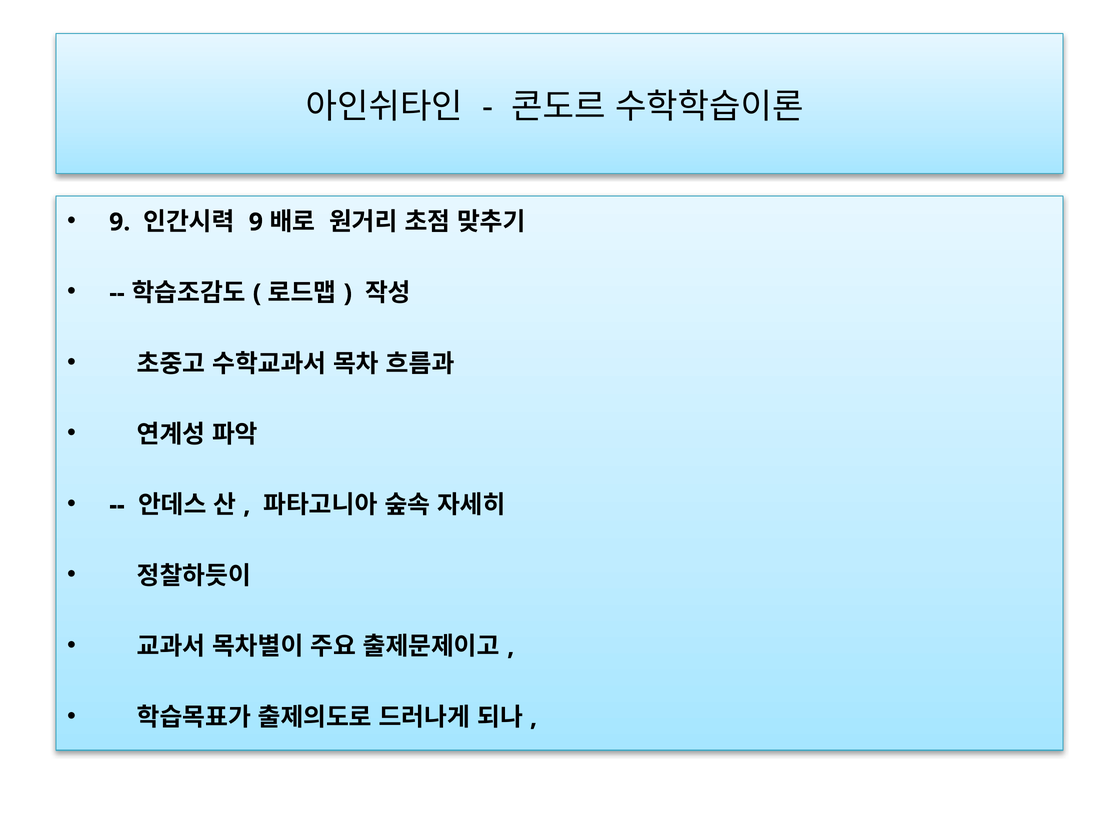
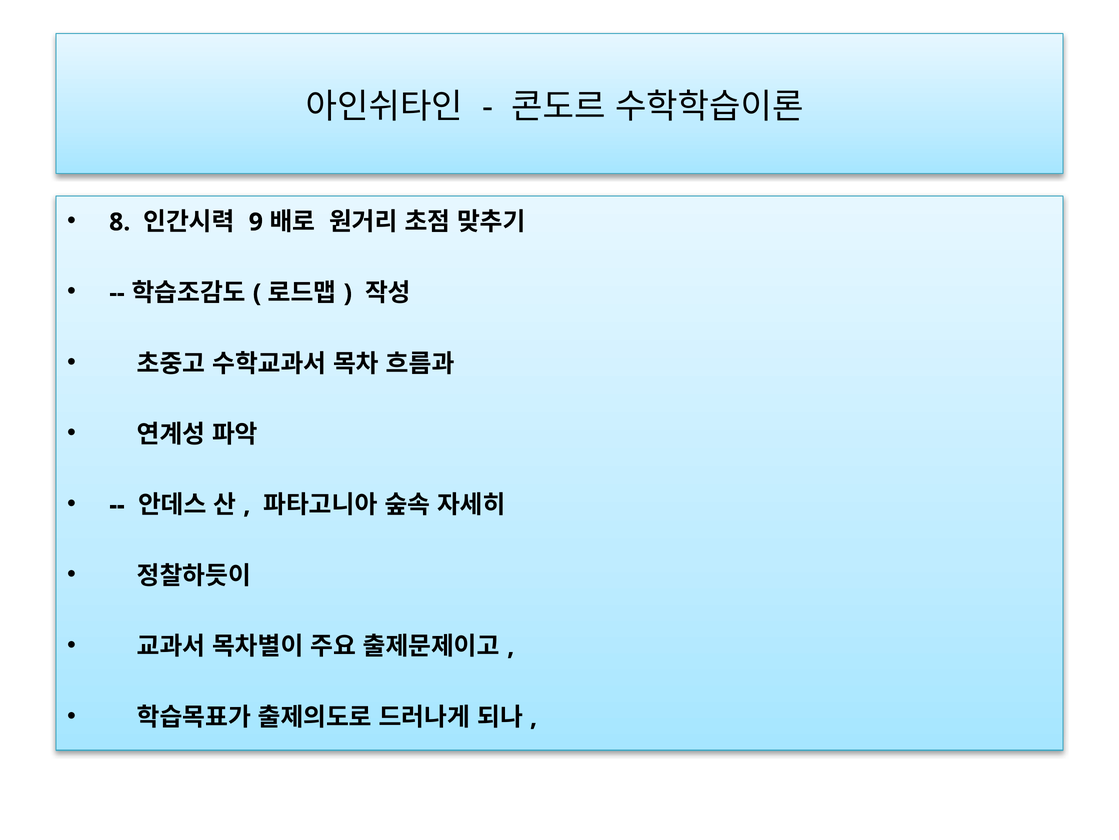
9 at (120, 222): 9 -> 8
